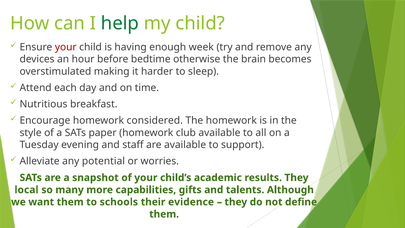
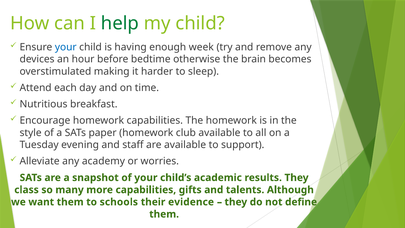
your at (66, 47) colour: red -> blue
homework considered: considered -> capabilities
potential: potential -> academy
local: local -> class
